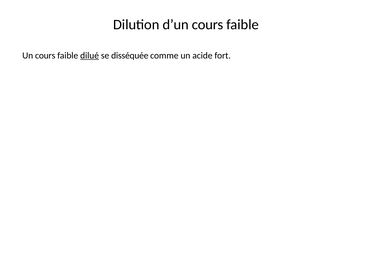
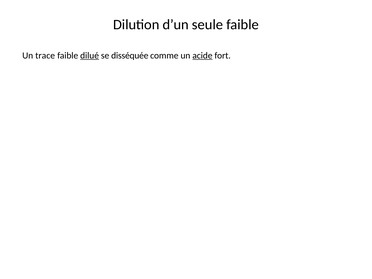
d’un cours: cours -> seule
Un cours: cours -> trace
acide underline: none -> present
